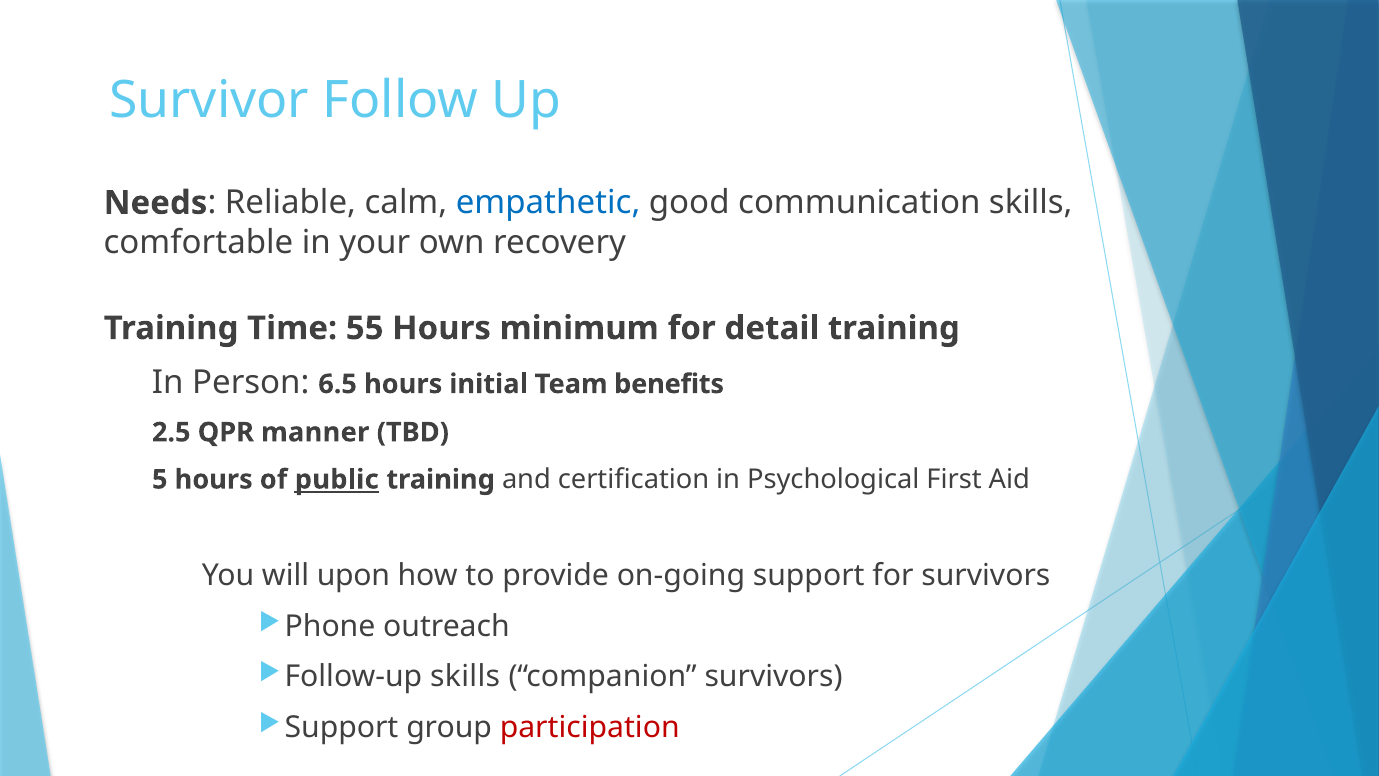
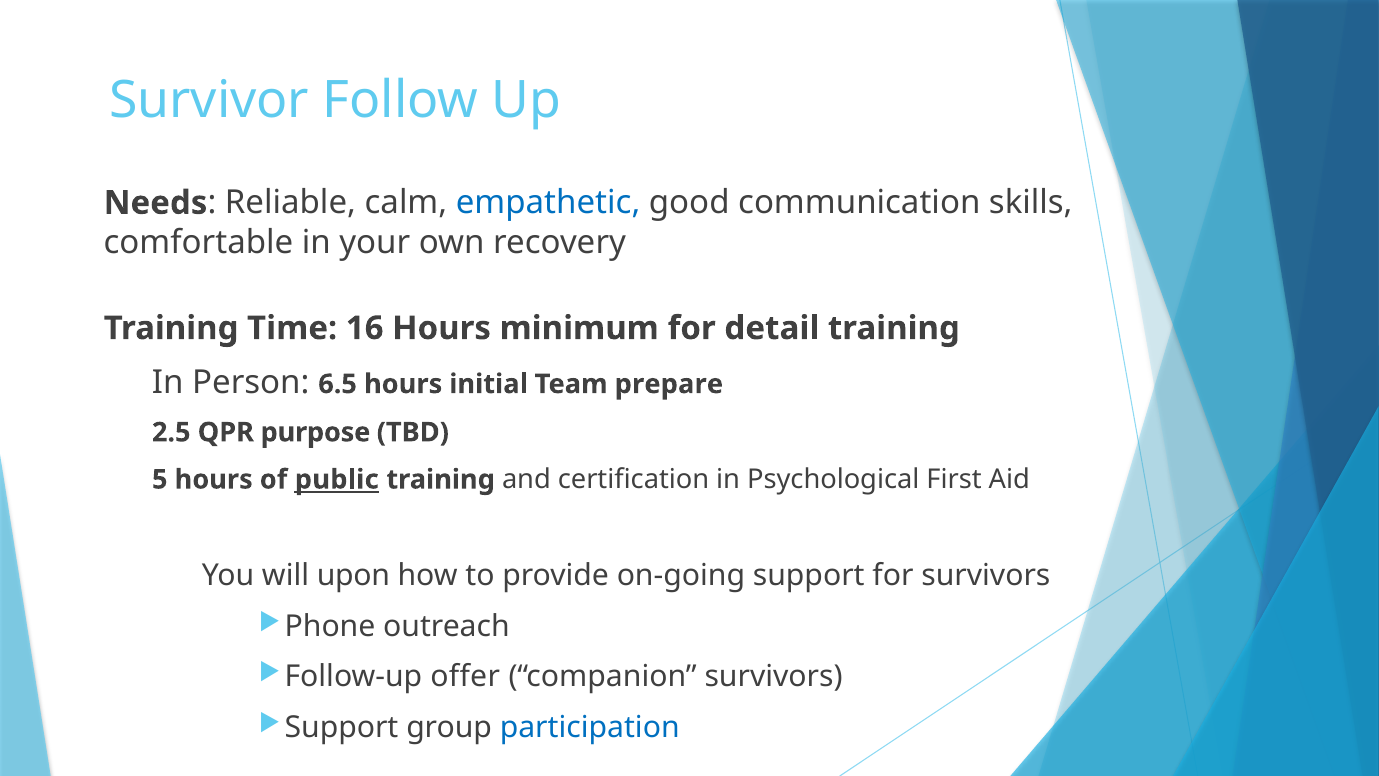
55: 55 -> 16
benefits: benefits -> prepare
manner: manner -> purpose
Follow-up skills: skills -> offer
participation colour: red -> blue
